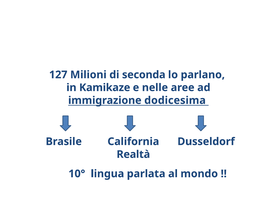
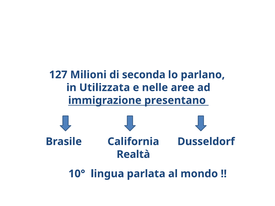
Kamikaze: Kamikaze -> Utilizzata
dodicesima: dodicesima -> presentano
